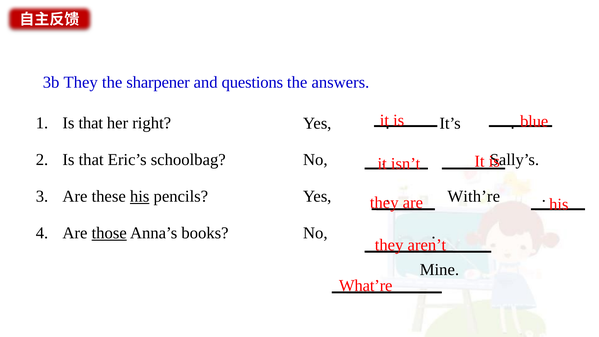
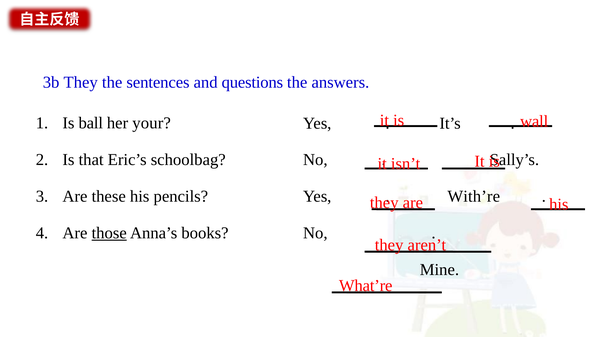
sharpener: sharpener -> sentences
blue: blue -> wall
that at (91, 123): that -> ball
right: right -> your
his at (140, 196) underline: present -> none
